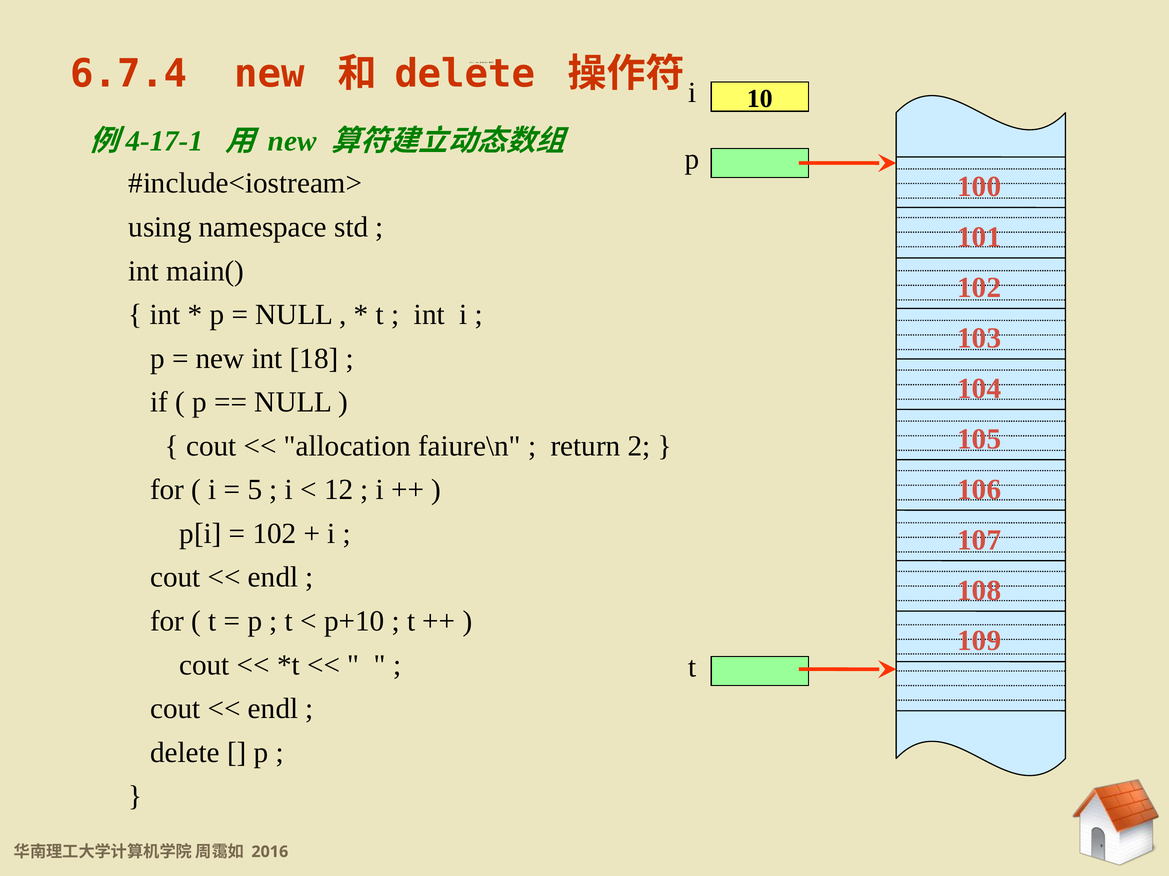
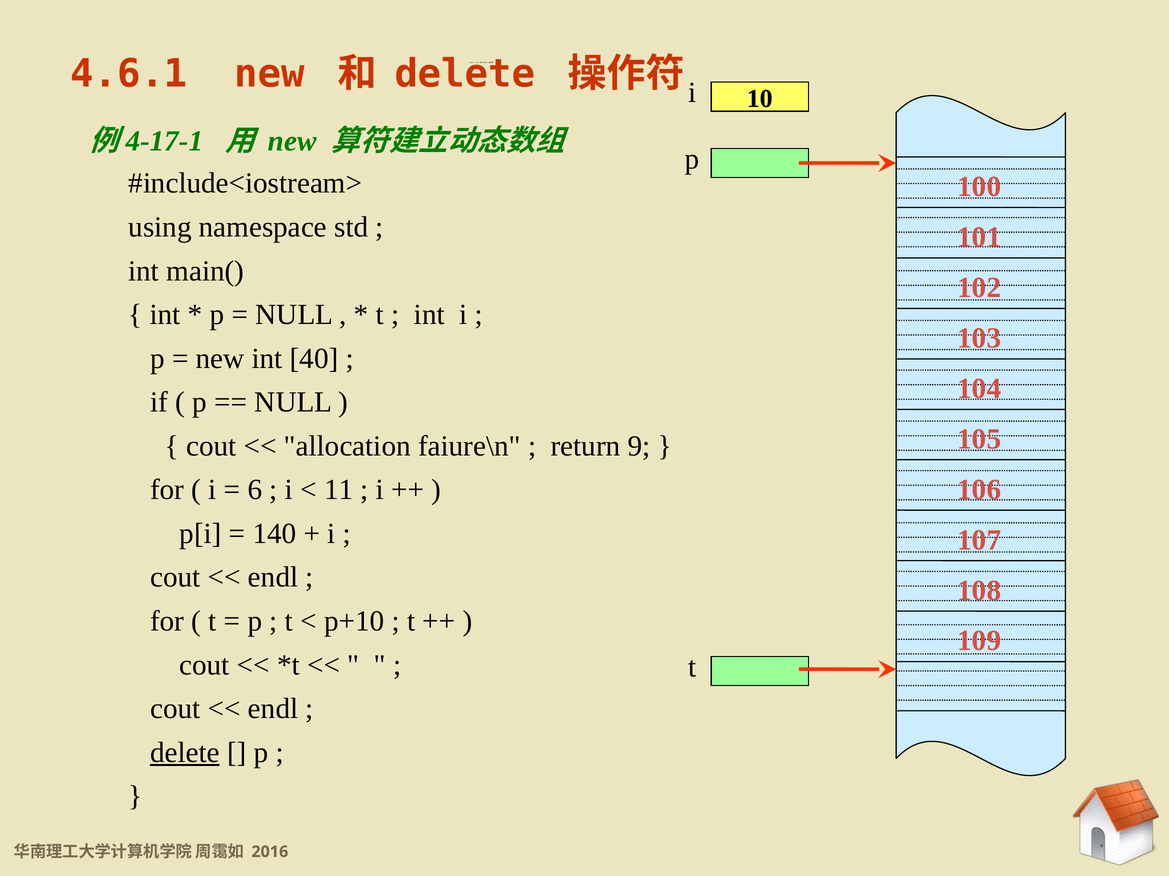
6.7.4: 6.7.4 -> 4.6.1
18: 18 -> 40
2: 2 -> 9
5: 5 -> 6
12: 12 -> 11
102 at (275, 534): 102 -> 140
delete at (185, 753) underline: none -> present
